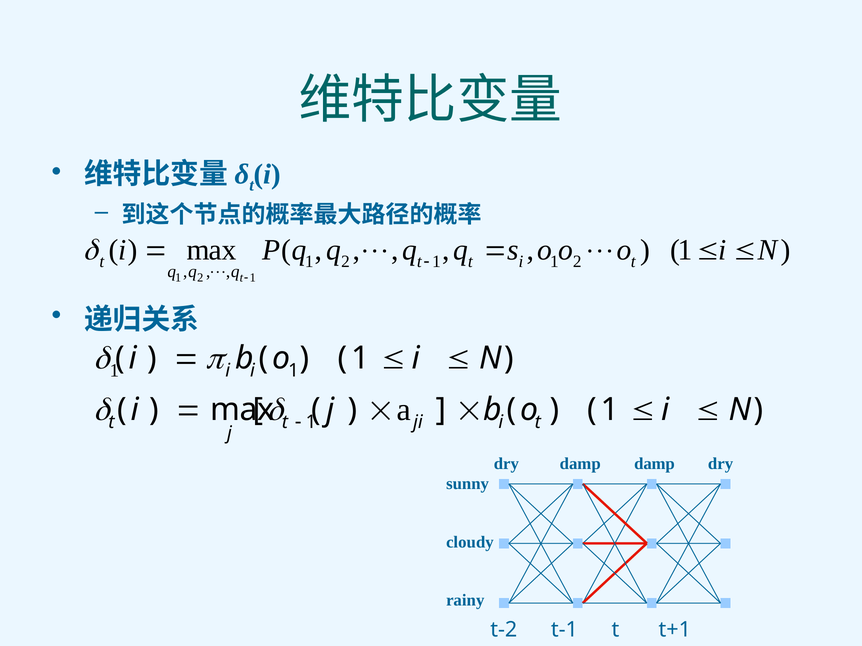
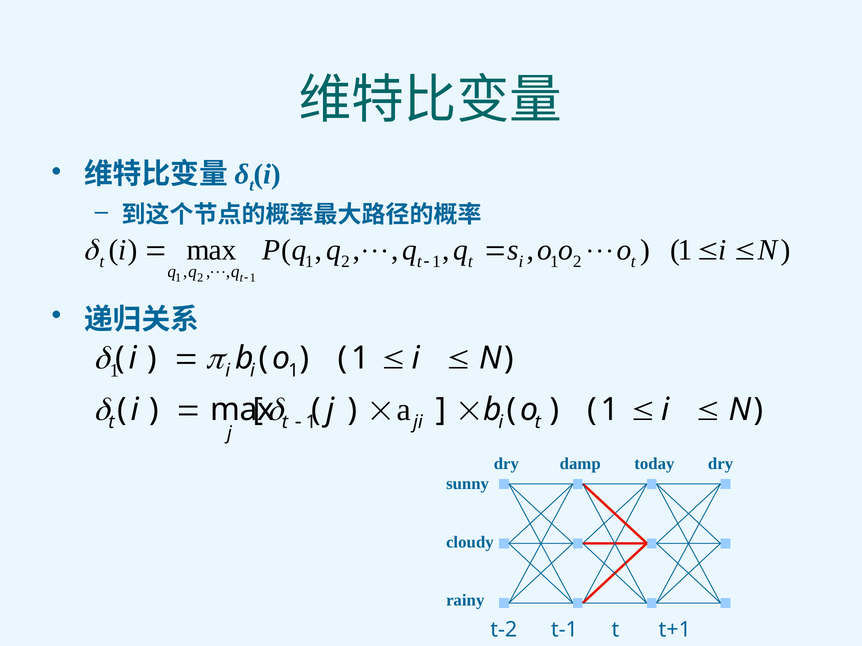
damp damp: damp -> today
